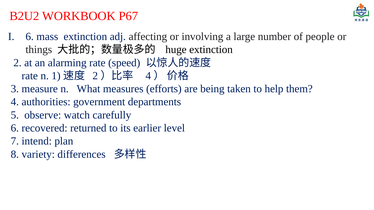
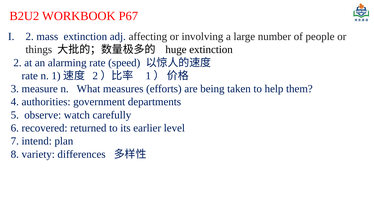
6 at (30, 37): 6 -> 2
4 at (148, 76): 4 -> 1
